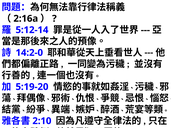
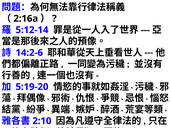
14:2-0: 14:2-0 -> 14:2-6
